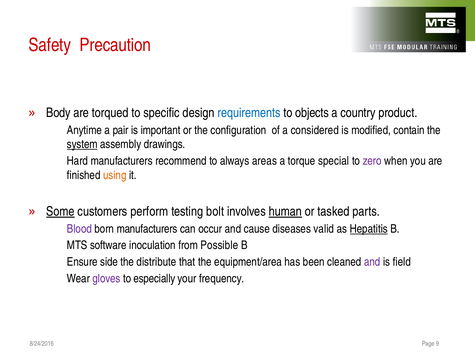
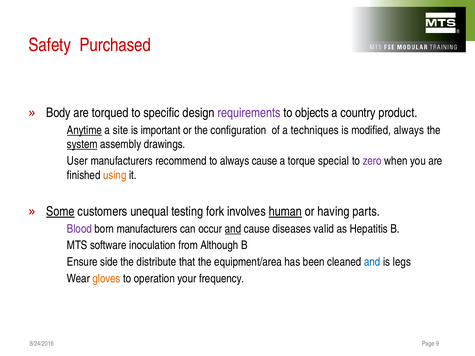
Precaution: Precaution -> Purchased
requirements colour: blue -> purple
Anytime underline: none -> present
pair: pair -> site
considered: considered -> techniques
modified contain: contain -> always
Hard: Hard -> User
always areas: areas -> cause
perform: perform -> unequal
bolt: bolt -> fork
tasked: tasked -> having
and at (233, 229) underline: none -> present
Hepatitis underline: present -> none
Possible: Possible -> Although
and at (372, 262) colour: purple -> blue
field: field -> legs
gloves colour: purple -> orange
especially: especially -> operation
